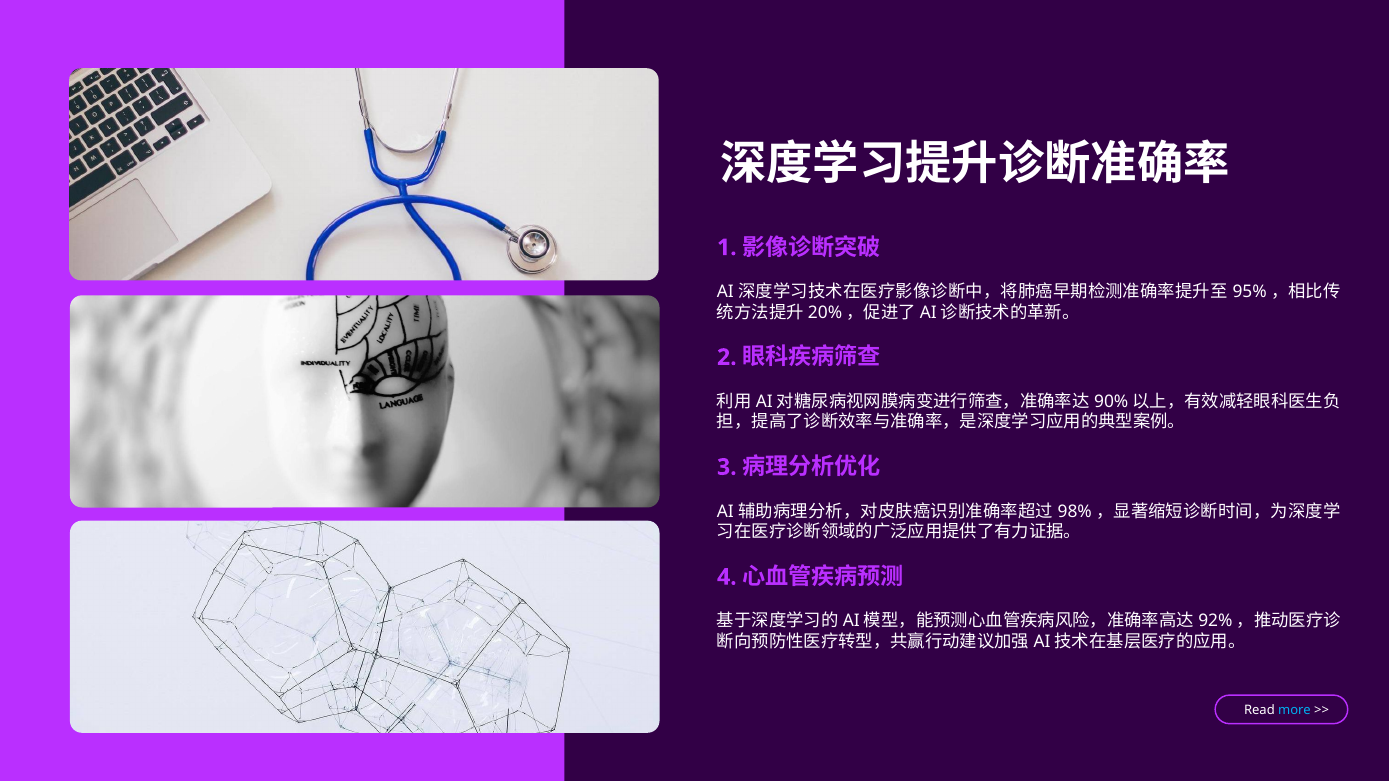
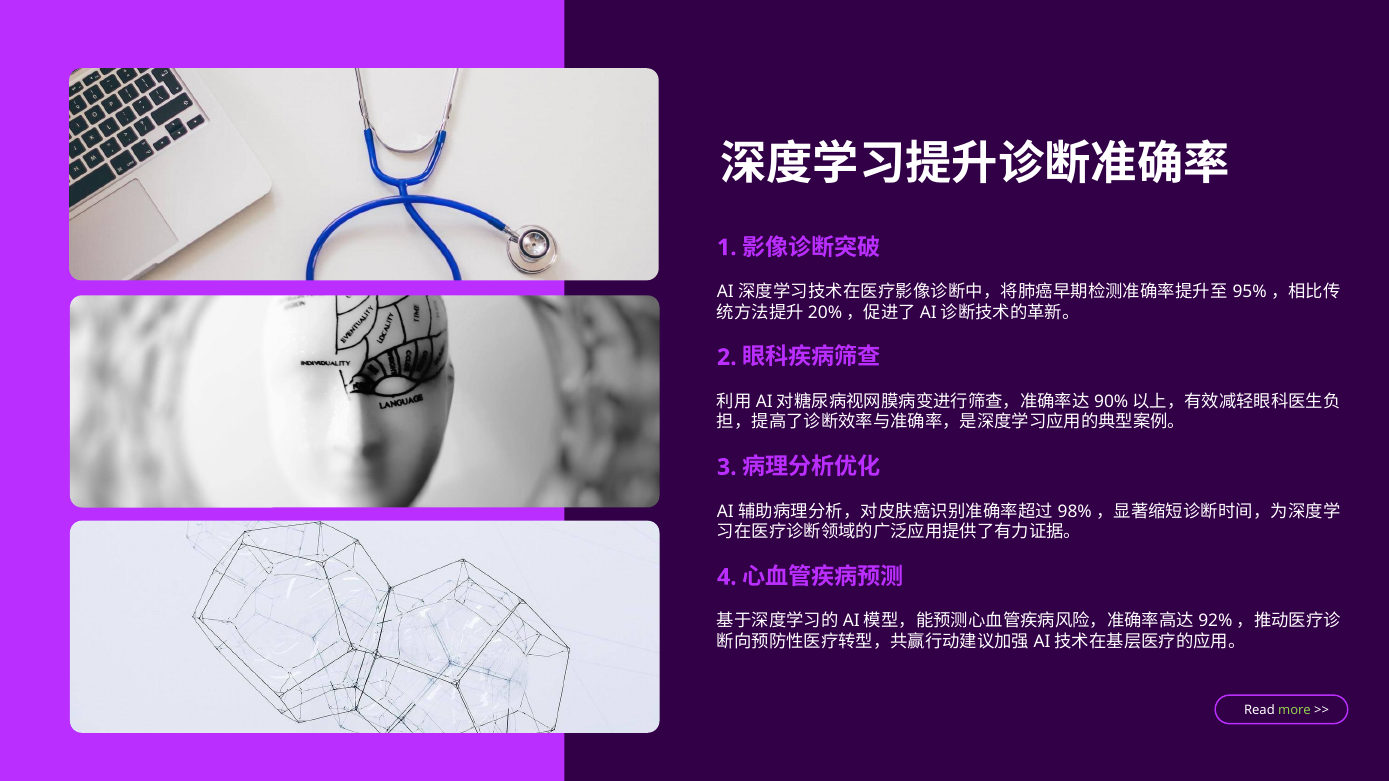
more colour: light blue -> light green
